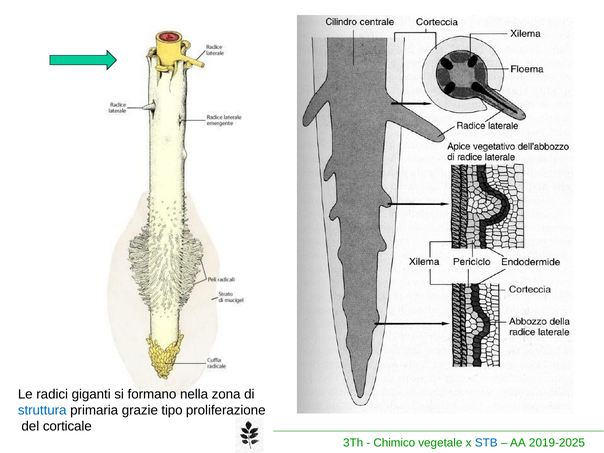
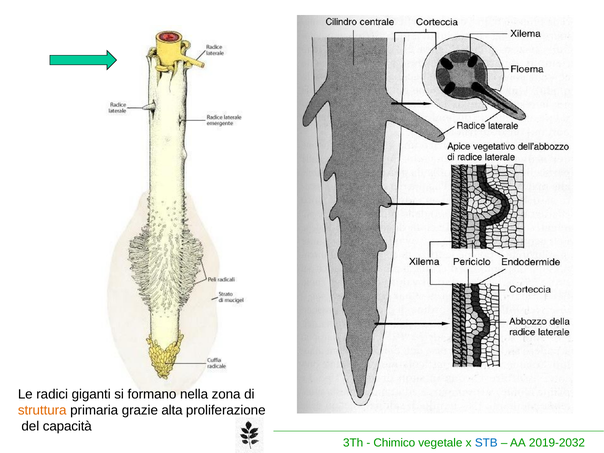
struttura colour: blue -> orange
tipo: tipo -> alta
corticale: corticale -> capacità
2019-2025: 2019-2025 -> 2019-2032
